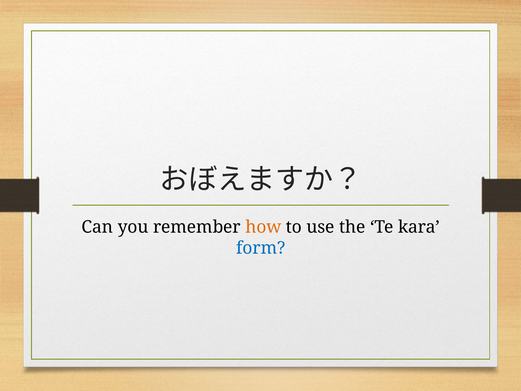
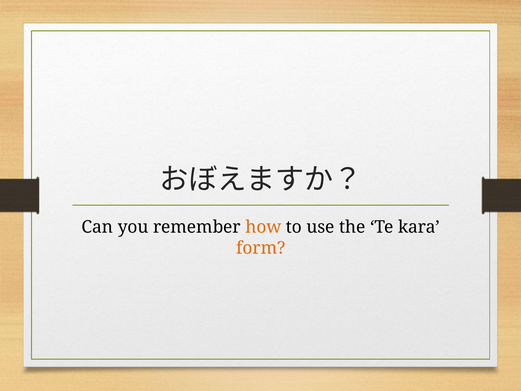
form colour: blue -> orange
